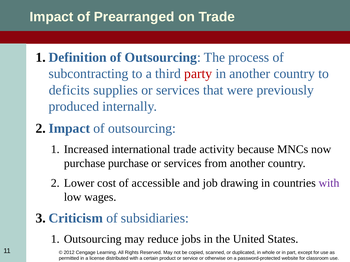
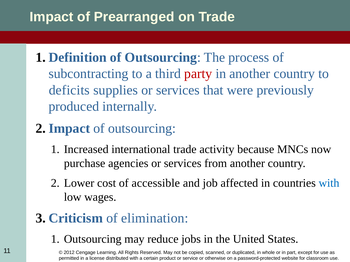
purchase purchase: purchase -> agencies
drawing: drawing -> affected
with at (329, 183) colour: purple -> blue
subsidiaries: subsidiaries -> elimination
